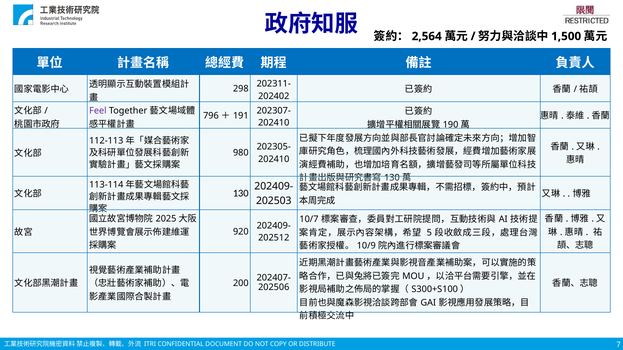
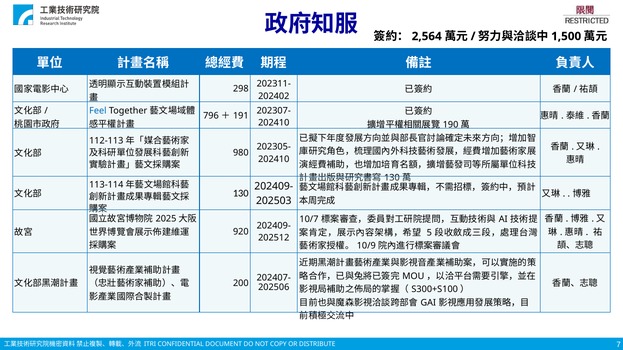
Feel colour: purple -> blue
